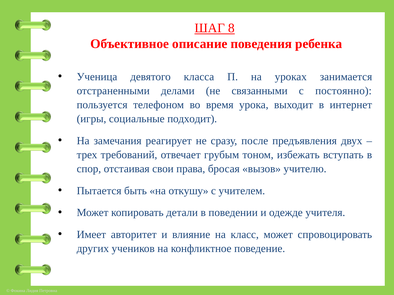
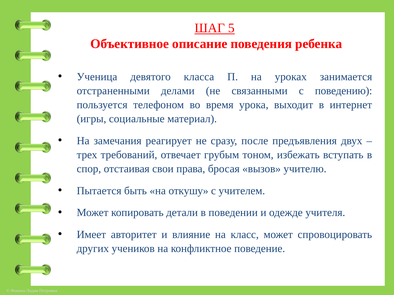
8: 8 -> 5
постоянно: постоянно -> поведению
подходит: подходит -> материал
